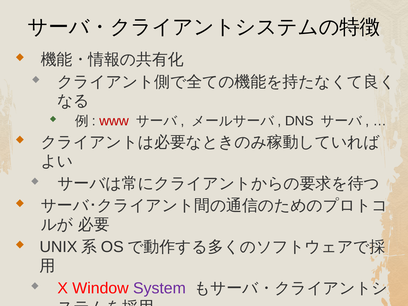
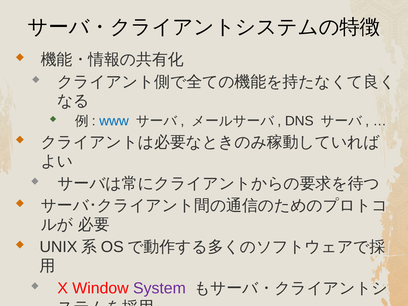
www colour: red -> blue
